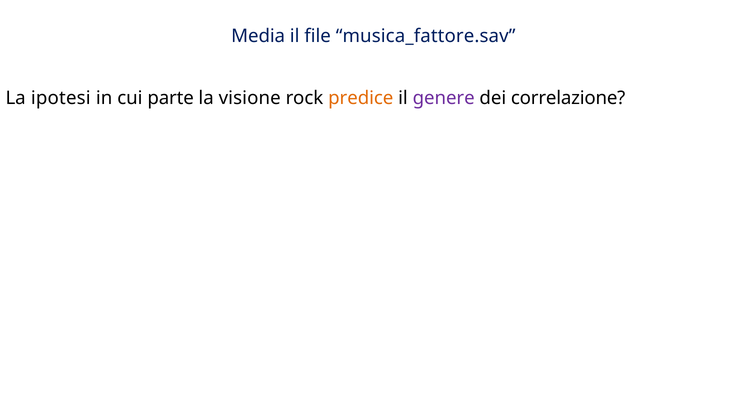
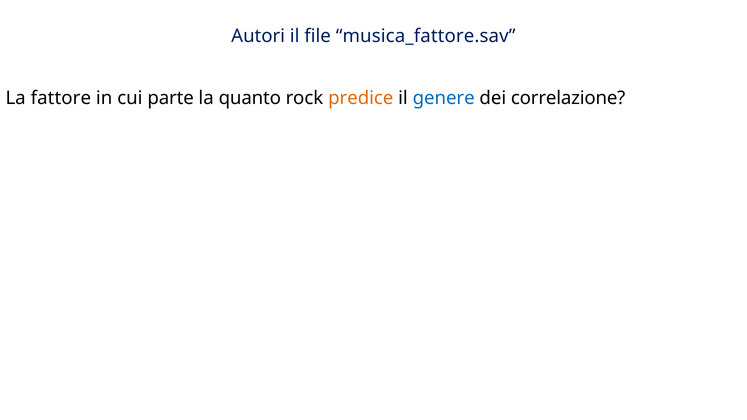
Media: Media -> Autori
ipotesi: ipotesi -> fattore
visione: visione -> quanto
genere colour: purple -> blue
